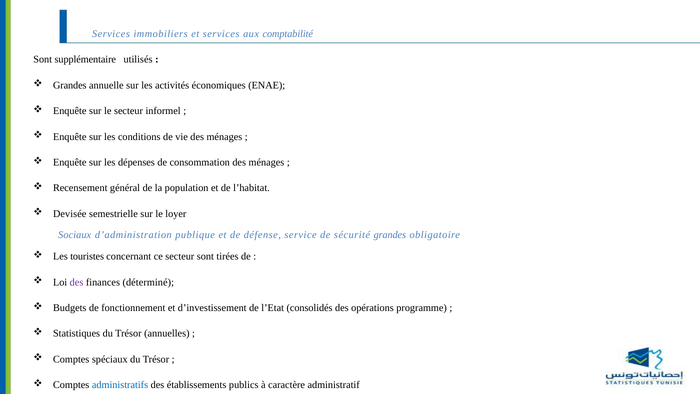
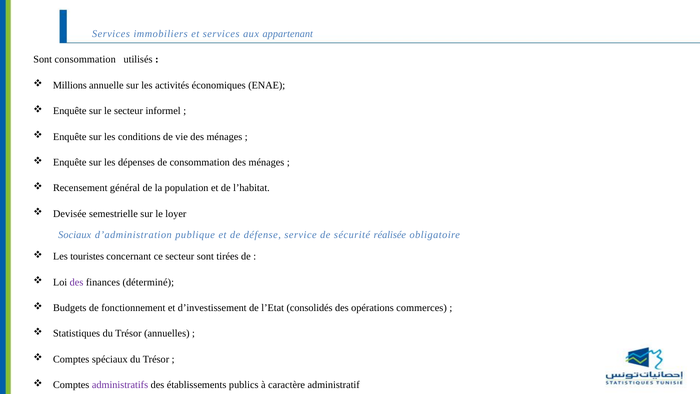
comptabilité: comptabilité -> appartenant
Sont supplémentaire: supplémentaire -> consommation
Grandes at (70, 85): Grandes -> Millions
sécurité grandes: grandes -> réalisée
programme: programme -> commerces
administratifs colour: blue -> purple
